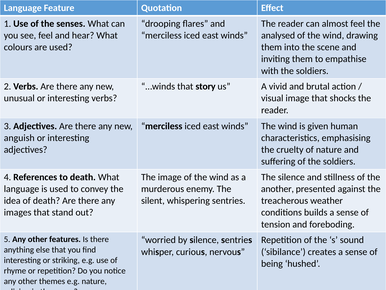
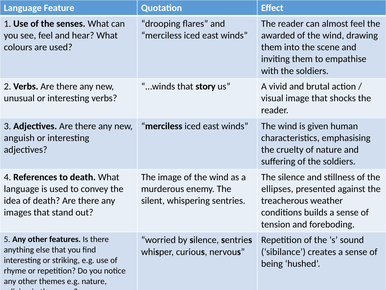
analysed: analysed -> awarded
another: another -> ellipses
